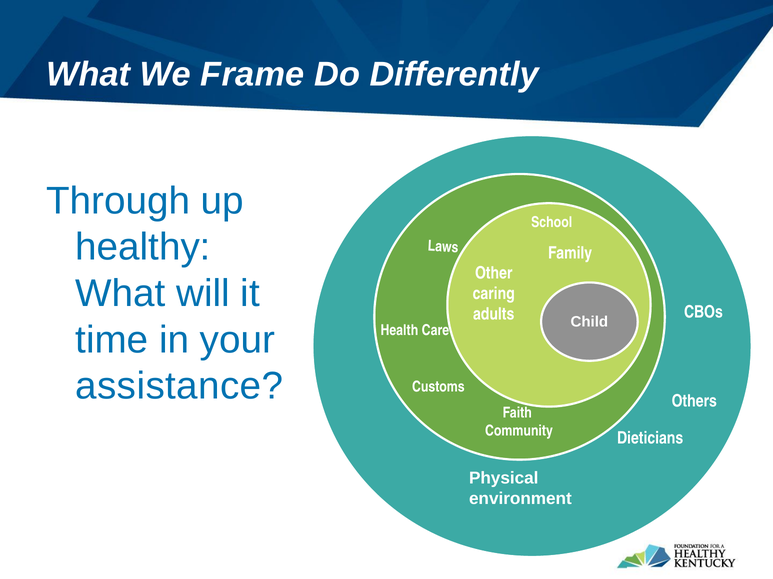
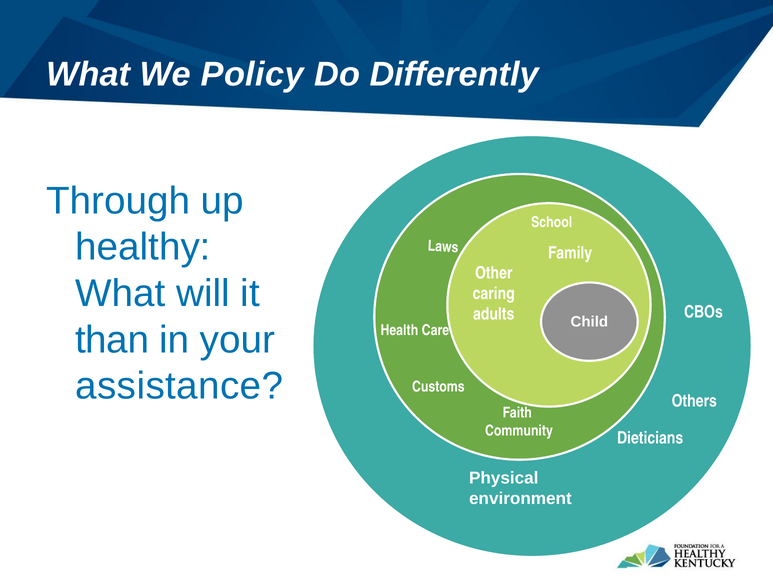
Frame: Frame -> Policy
time: time -> than
